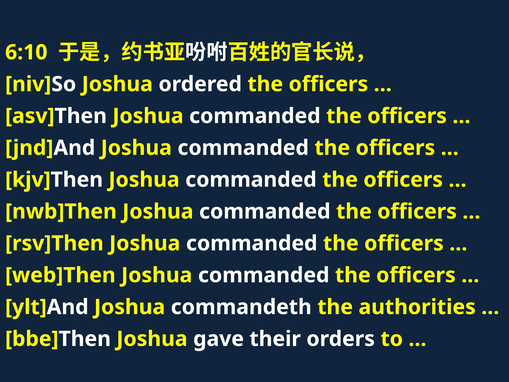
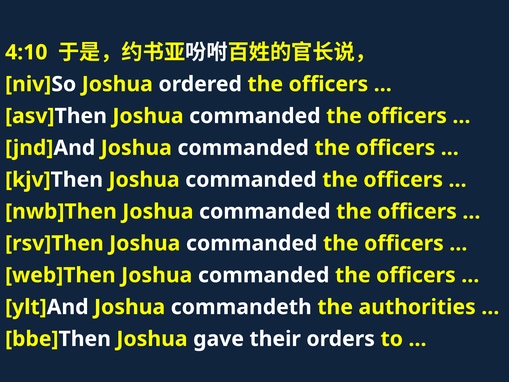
6:10: 6:10 -> 4:10
